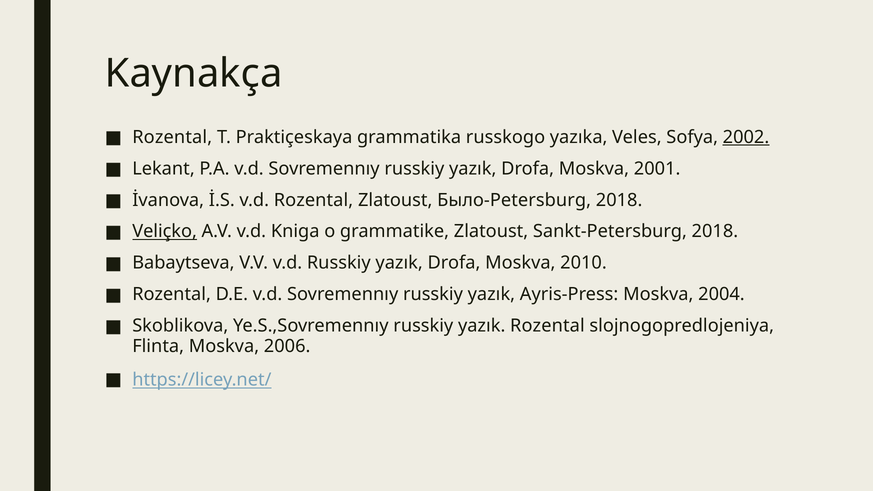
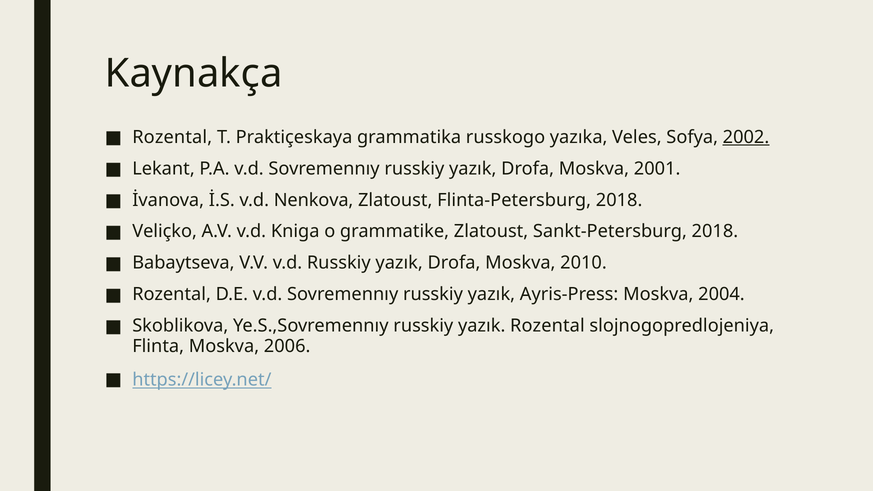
v.d Rozental: Rozental -> Nenkova
Было-Petersburg: Было-Petersburg -> Flinta-Petersburg
Veliçko underline: present -> none
